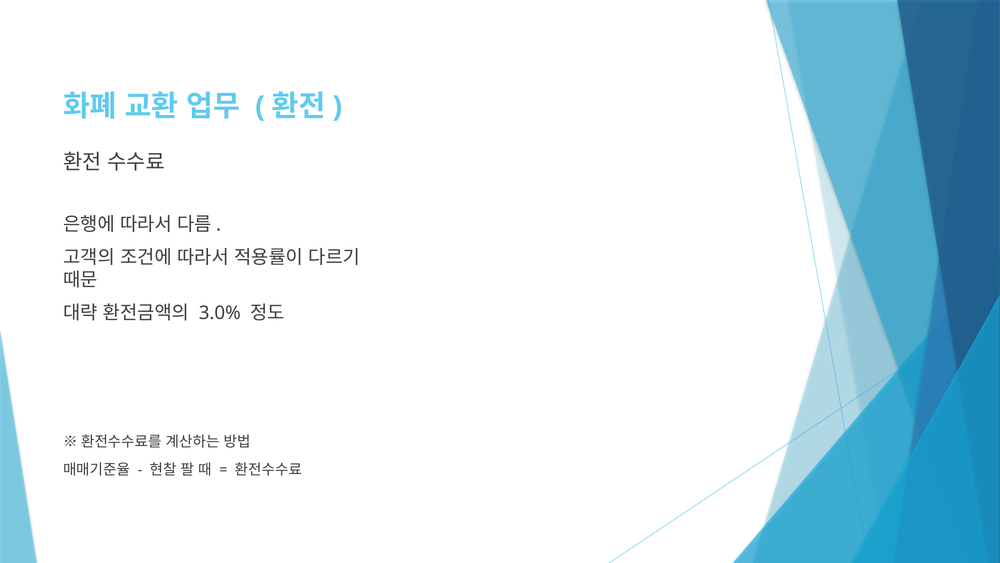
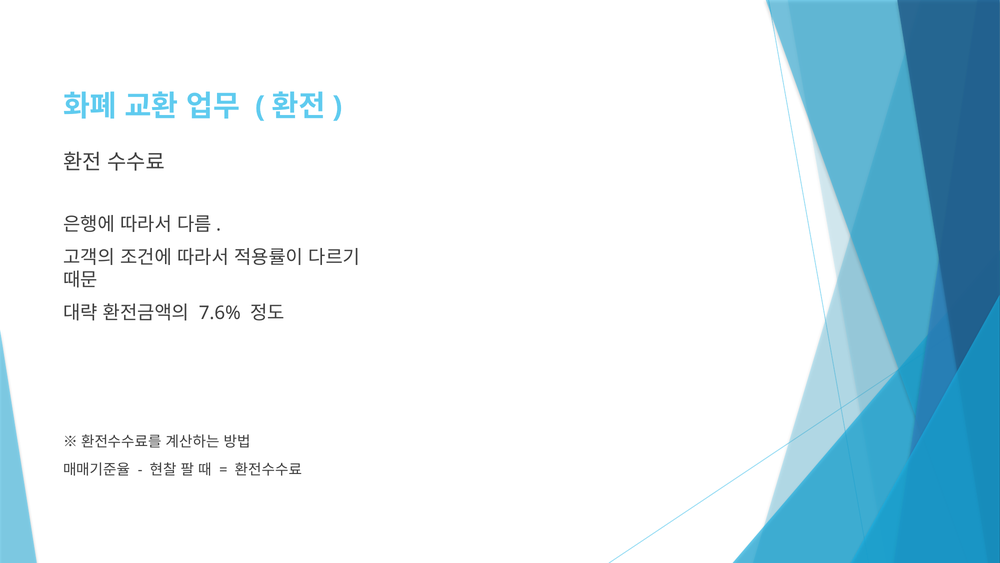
3.0%: 3.0% -> 7.6%
